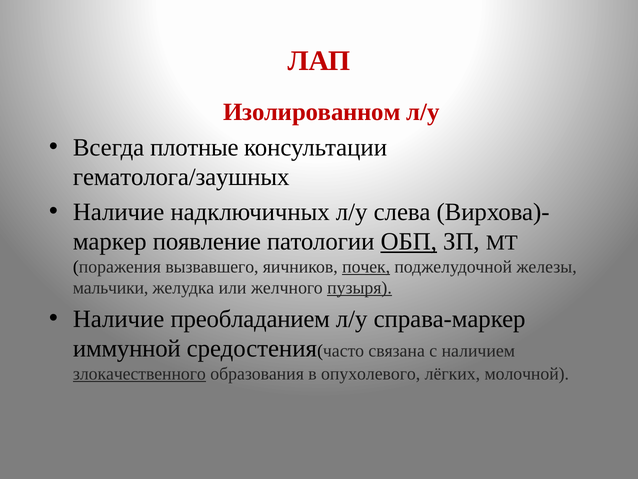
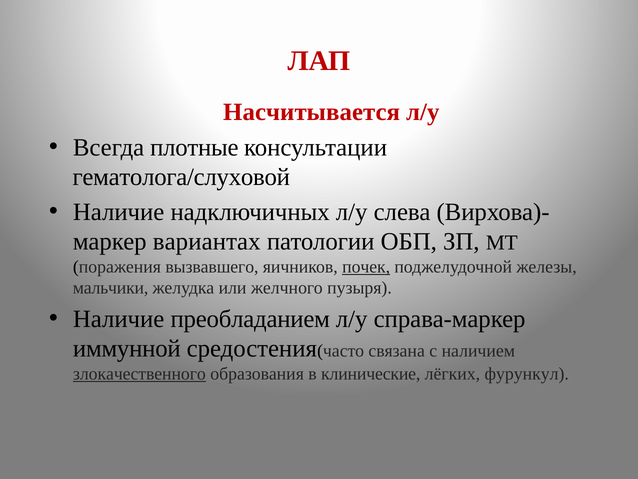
Изолированном: Изолированном -> Насчитывается
гематолога/заушных: гематолога/заушных -> гематолога/слуховой
появление: появление -> вариантах
ОБП underline: present -> none
пузыря underline: present -> none
опухолевого: опухолевого -> клинические
молочной: молочной -> фурункул
